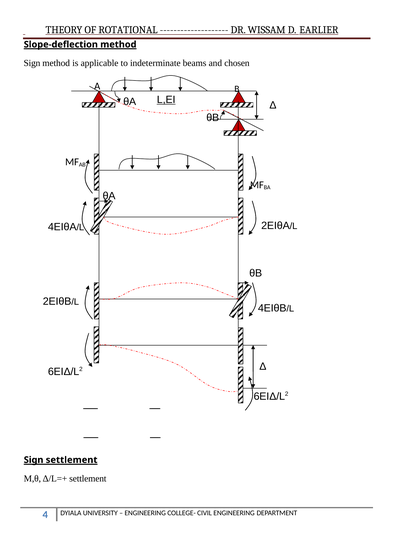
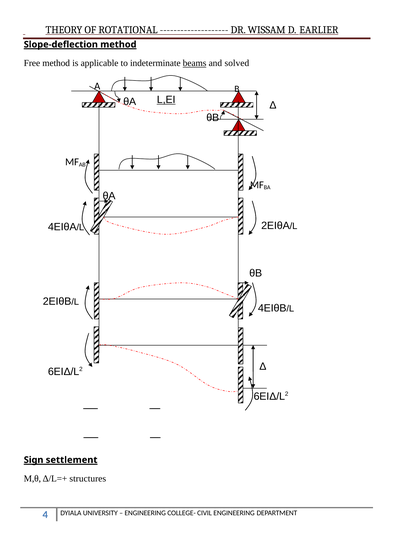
Sign at (32, 63): Sign -> Free
beams underline: none -> present
chosen: chosen -> solved
Δ/L=+ settlement: settlement -> structures
